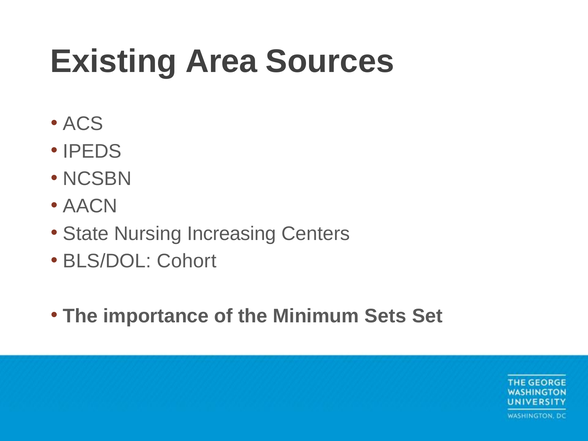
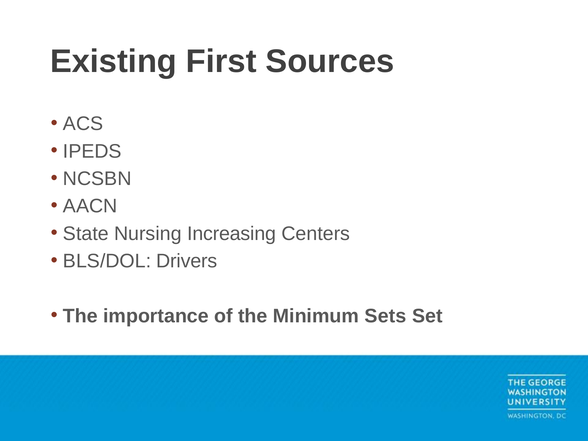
Area: Area -> First
Cohort: Cohort -> Drivers
